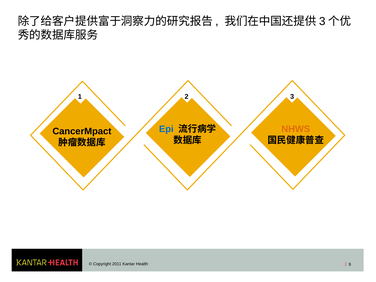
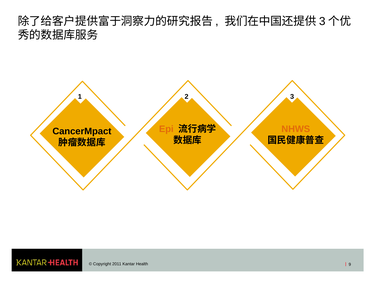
Epi colour: blue -> orange
